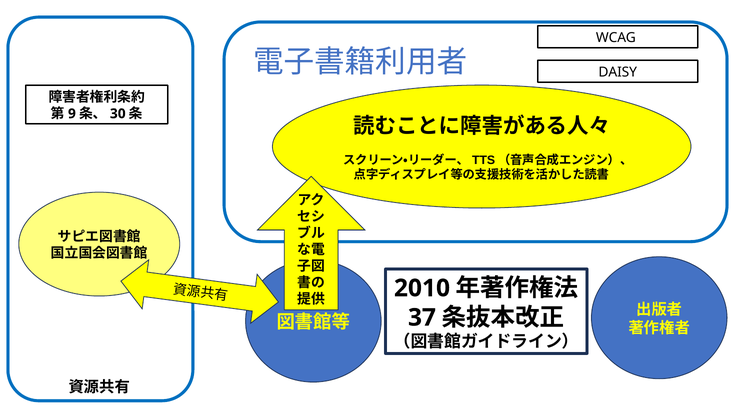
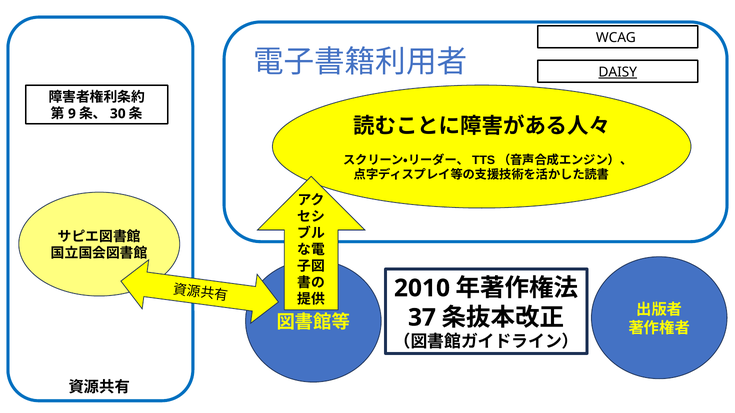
DAISY underline: none -> present
